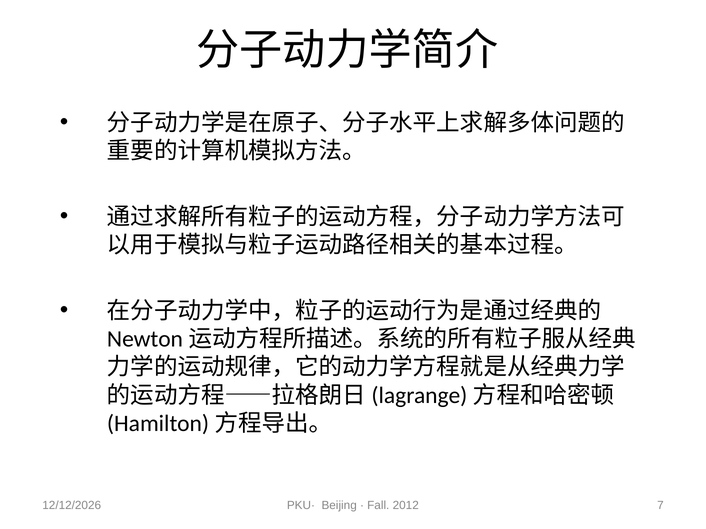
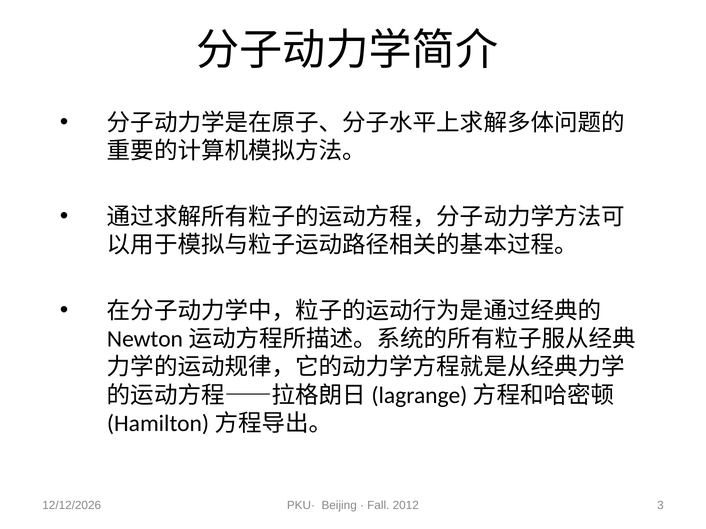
7: 7 -> 3
